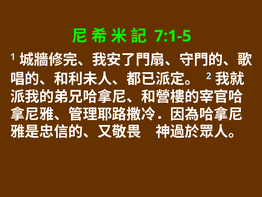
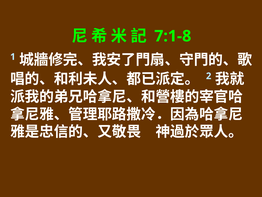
7:1-5: 7:1-5 -> 7:1-8
